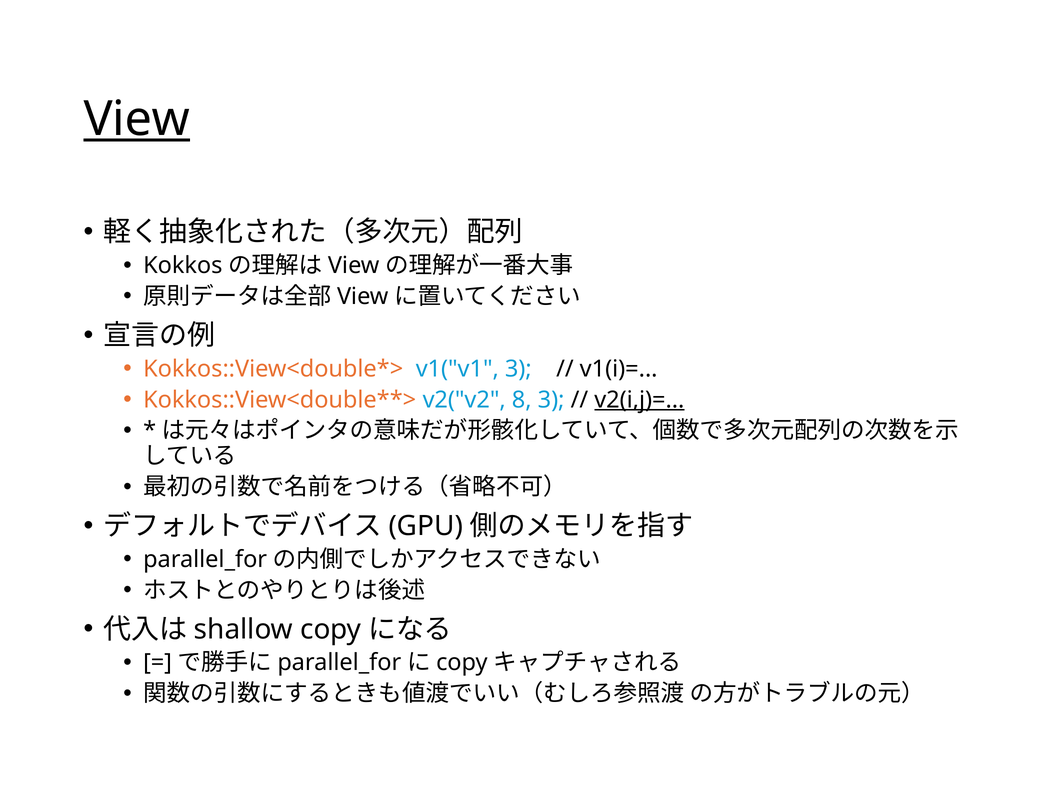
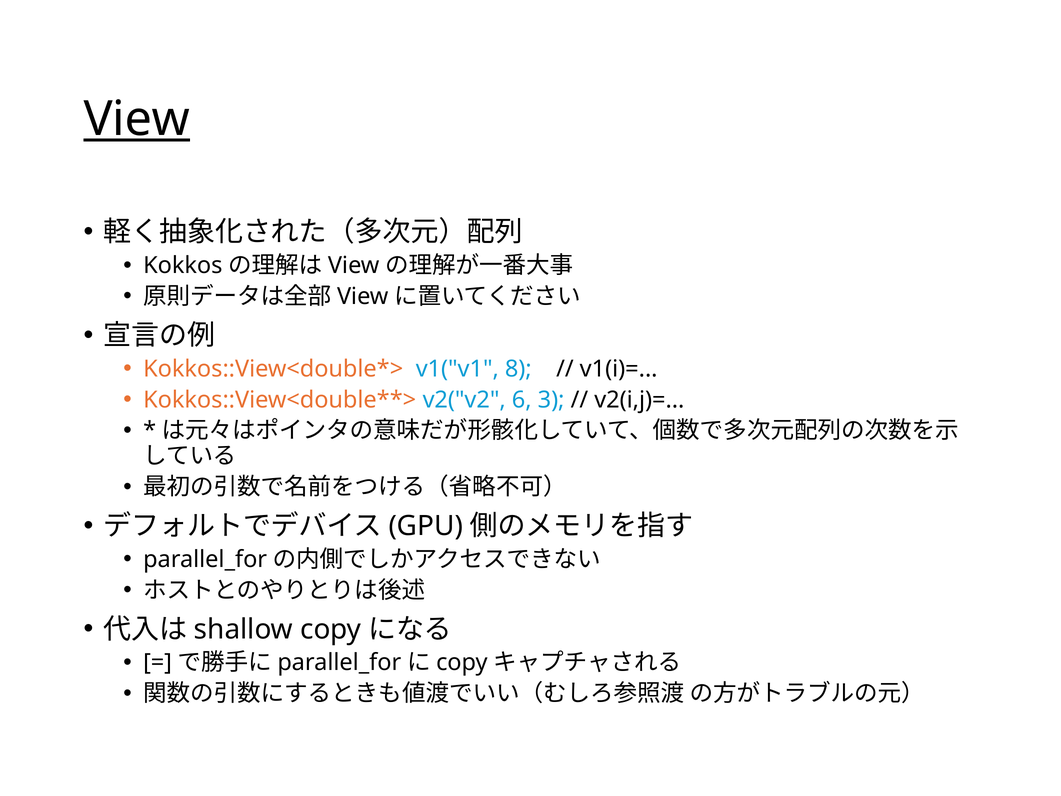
v1("v1 3: 3 -> 8
8: 8 -> 6
v2(i,j)= underline: present -> none
